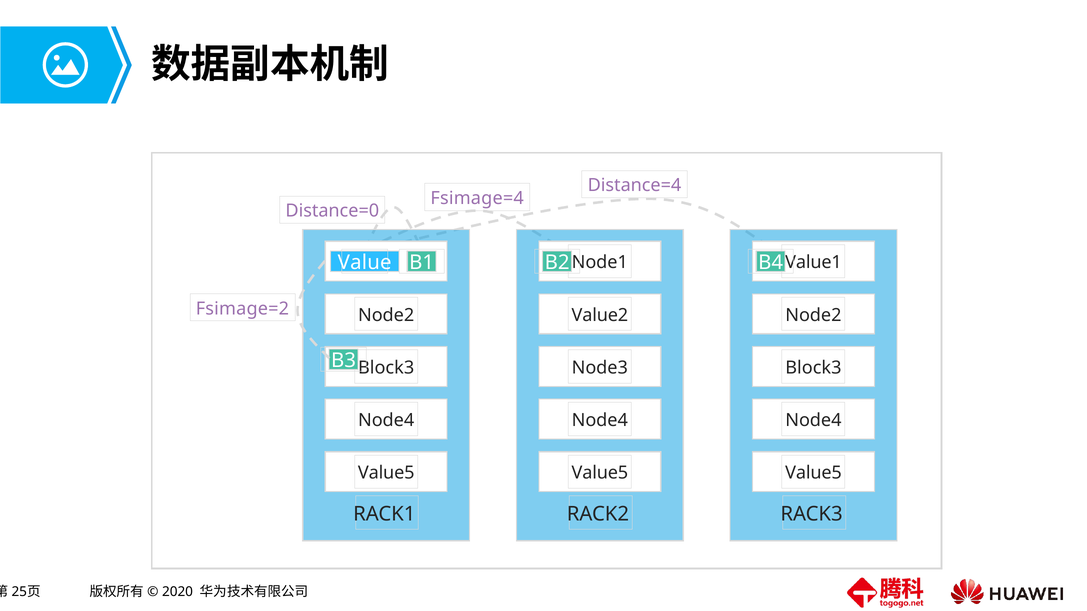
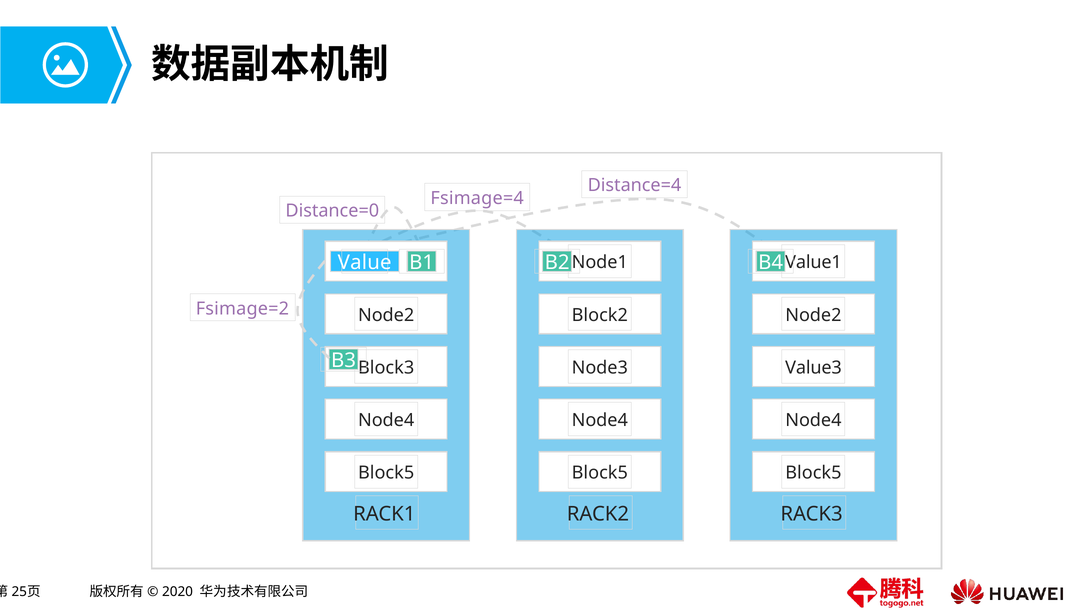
Value2: Value2 -> Block2
Block3 at (813, 368): Block3 -> Value3
Value5 at (386, 473): Value5 -> Block5
Value5 at (600, 473): Value5 -> Block5
Value5 at (814, 473): Value5 -> Block5
